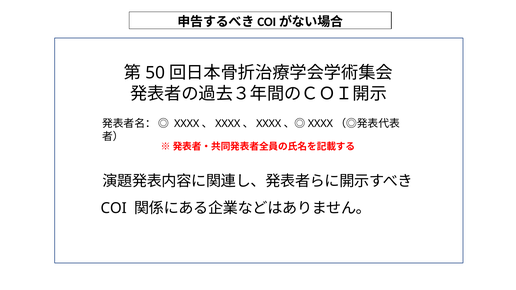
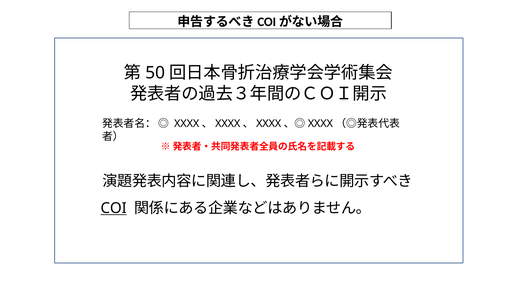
COI underline: none -> present
